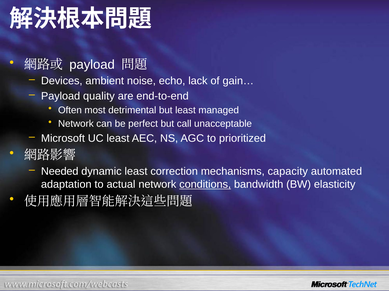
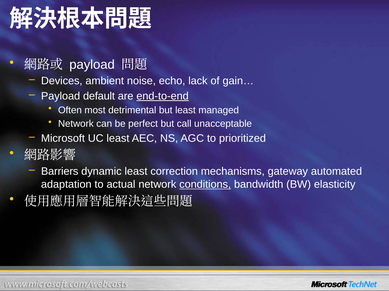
quality: quality -> default
end-to-end underline: none -> present
Needed: Needed -> Barriers
capacity: capacity -> gateway
